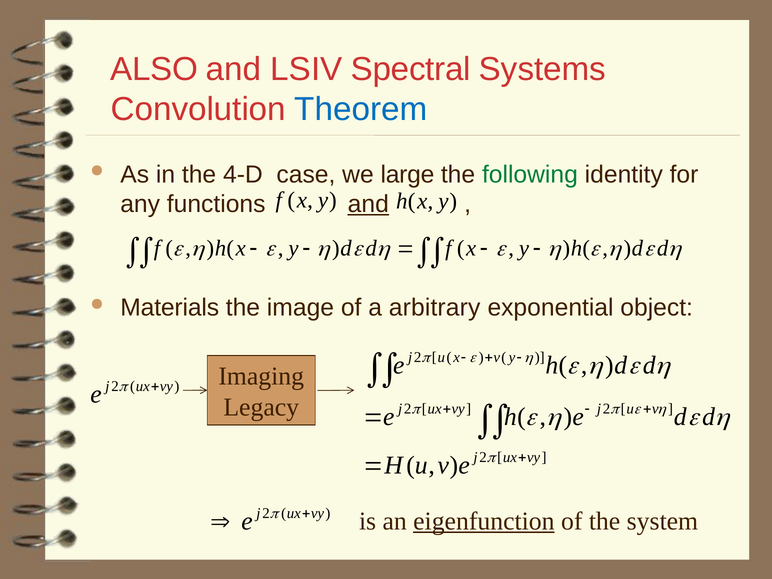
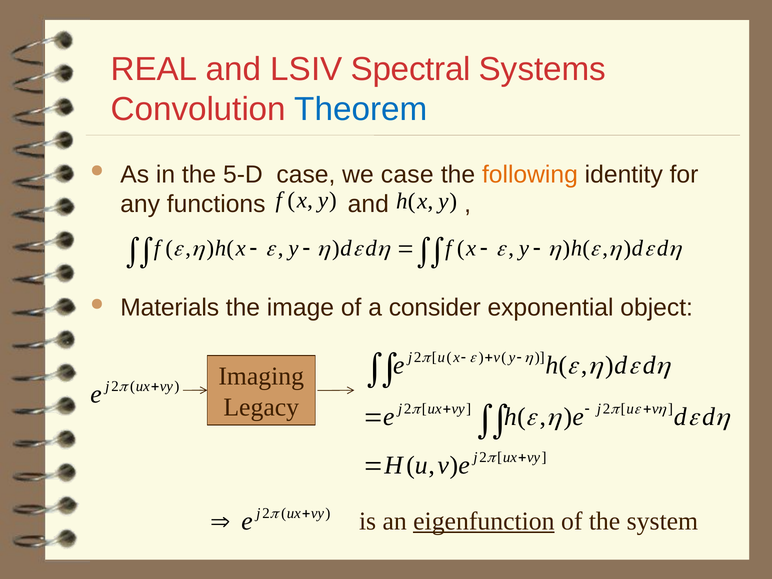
ALSO: ALSO -> REAL
4-D: 4-D -> 5-D
we large: large -> case
following colour: green -> orange
and at (368, 204) underline: present -> none
arbitrary: arbitrary -> consider
